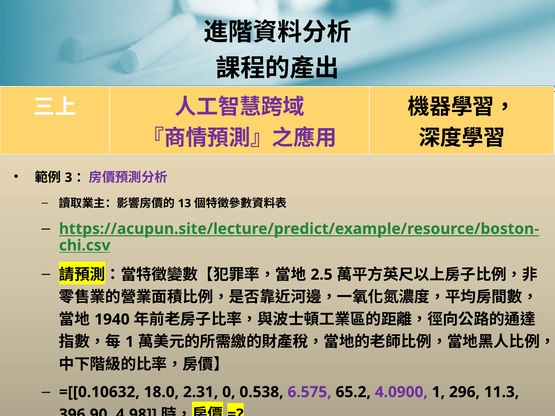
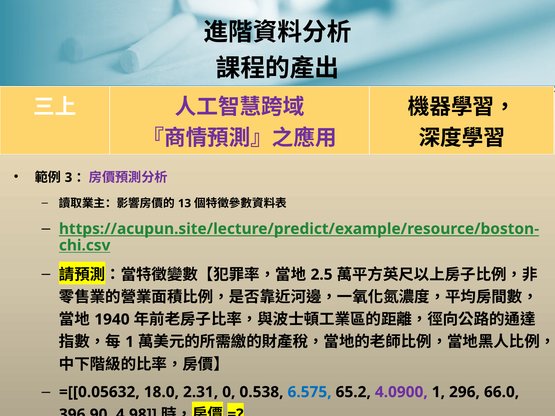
=[[0.10632: =[[0.10632 -> =[[0.05632
6.575 colour: purple -> blue
11.3: 11.3 -> 66.0
